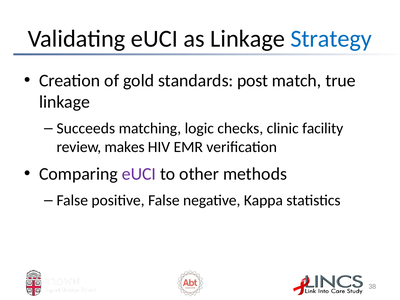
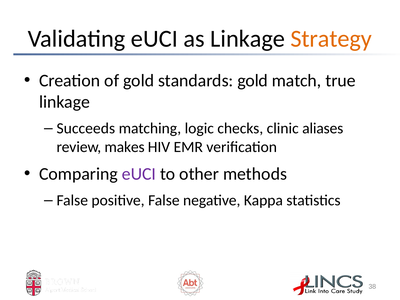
Strategy colour: blue -> orange
standards post: post -> gold
facility: facility -> aliases
